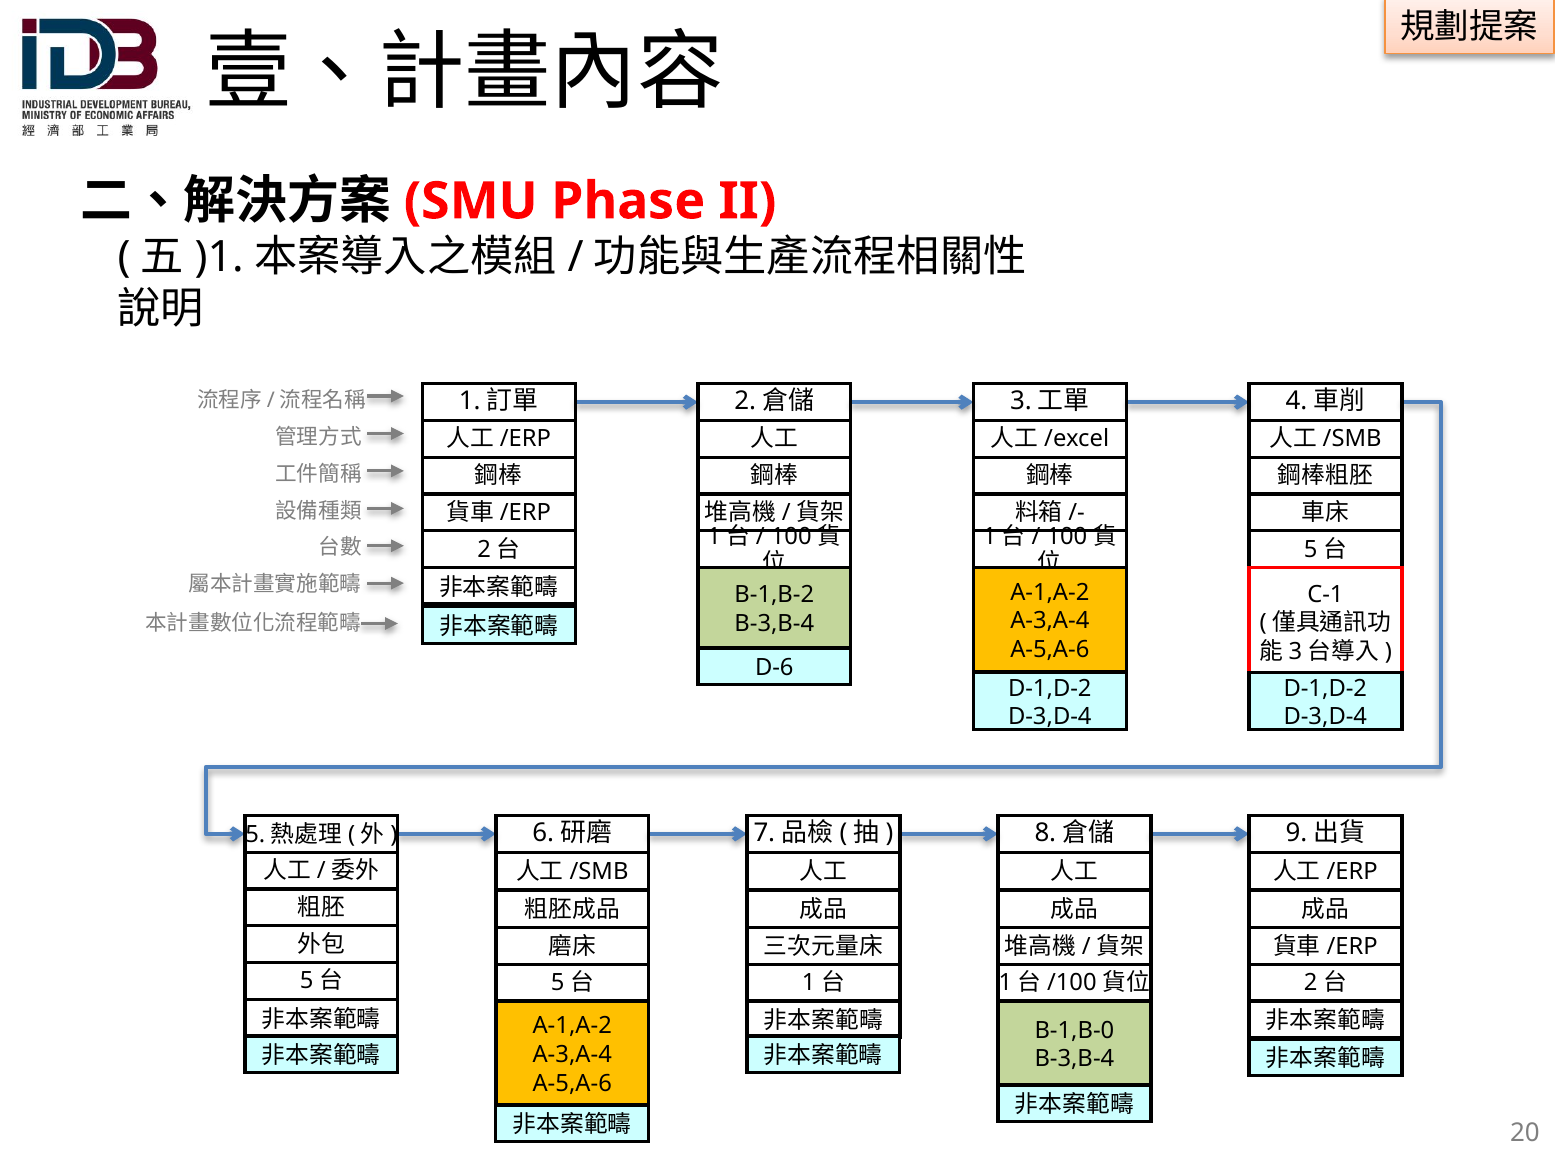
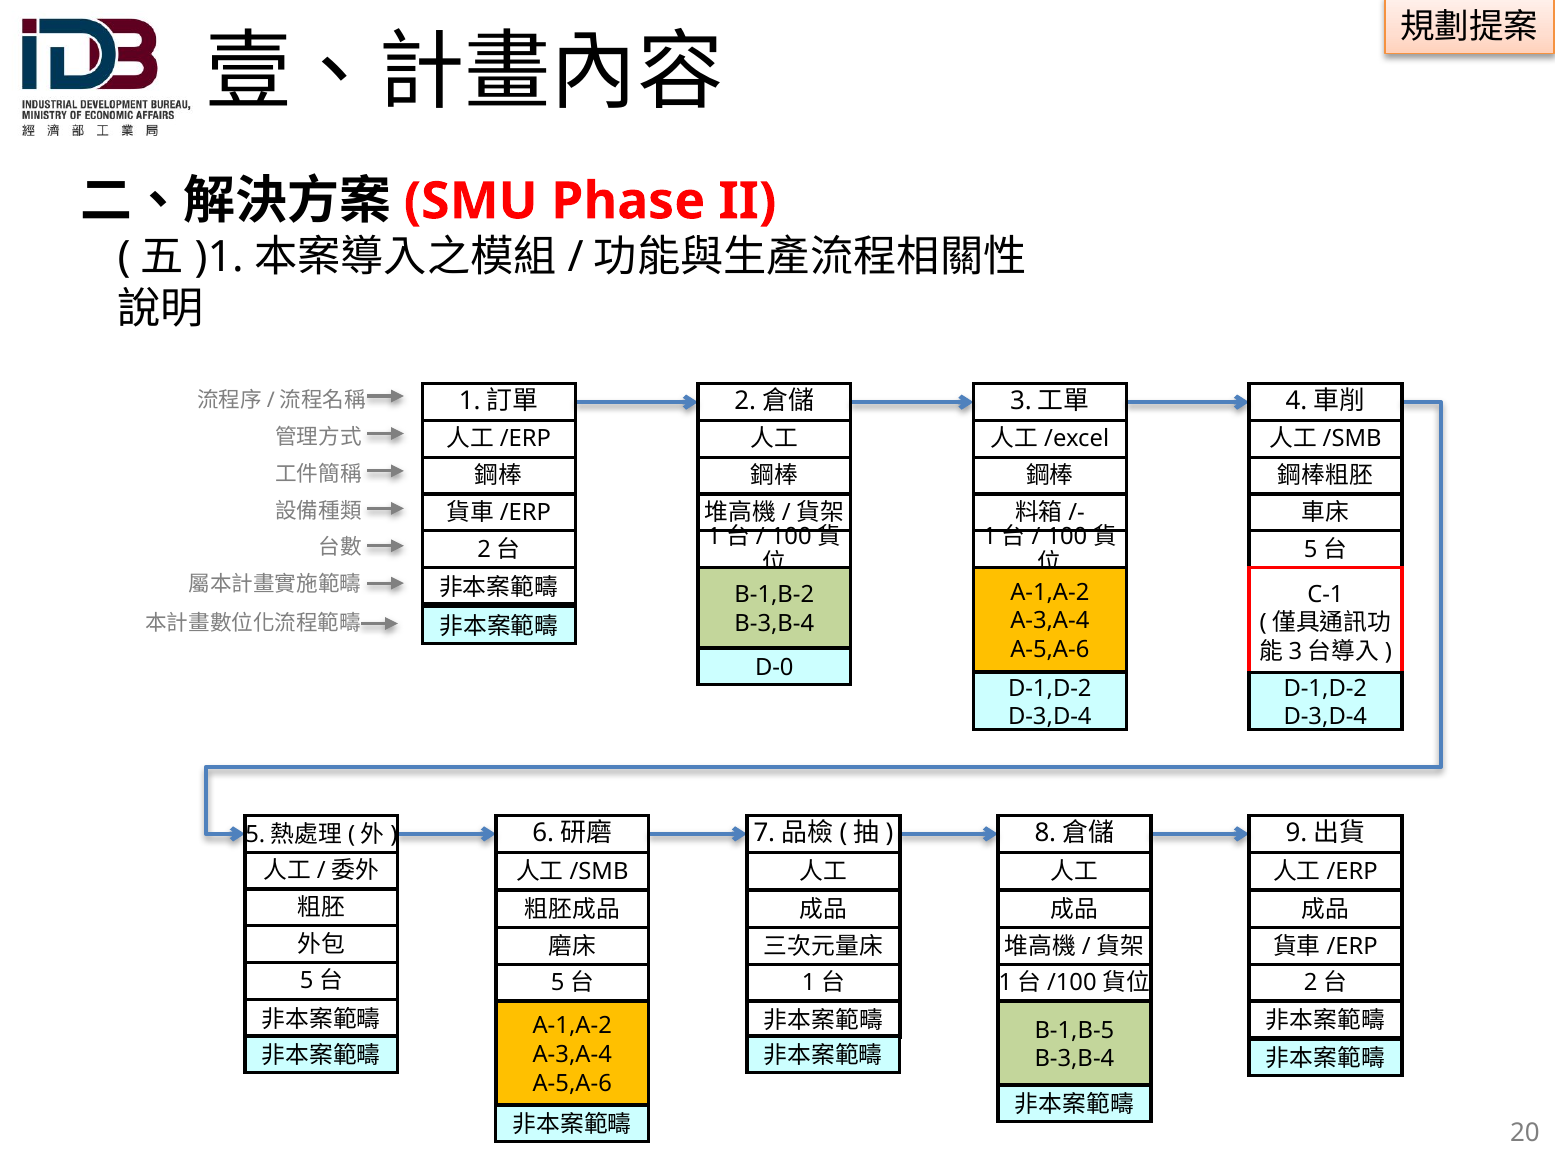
D-6: D-6 -> D-0
B-1,B-0: B-1,B-0 -> B-1,B-5
